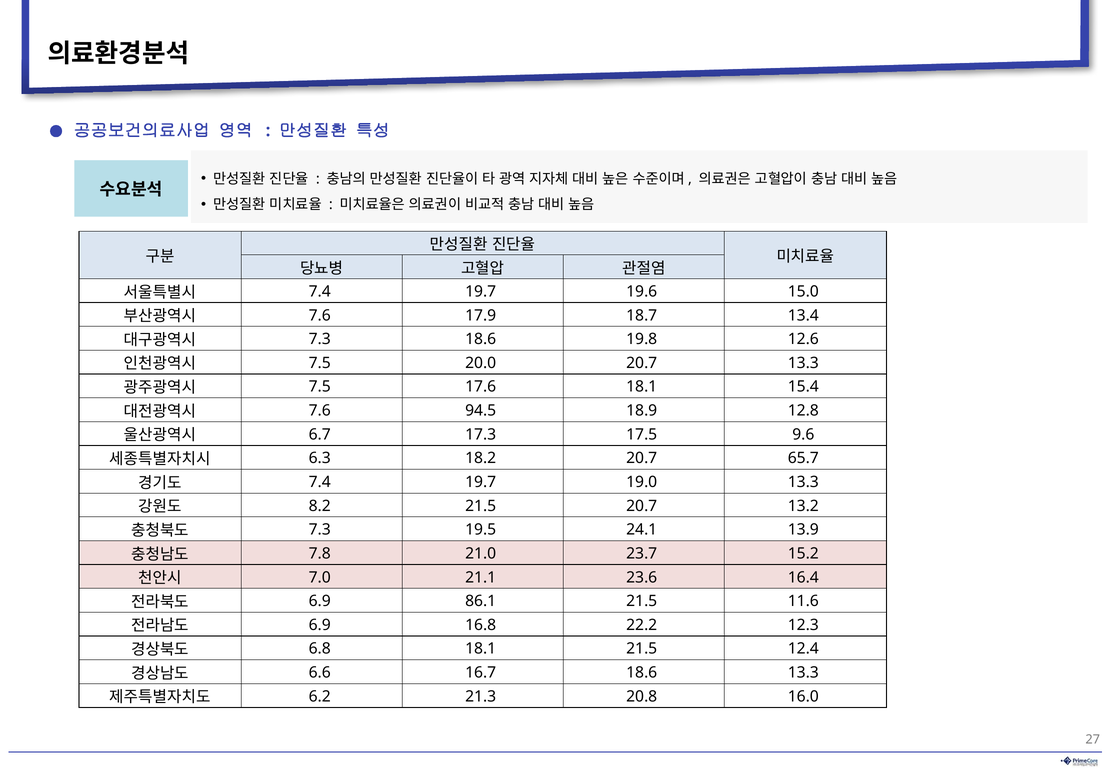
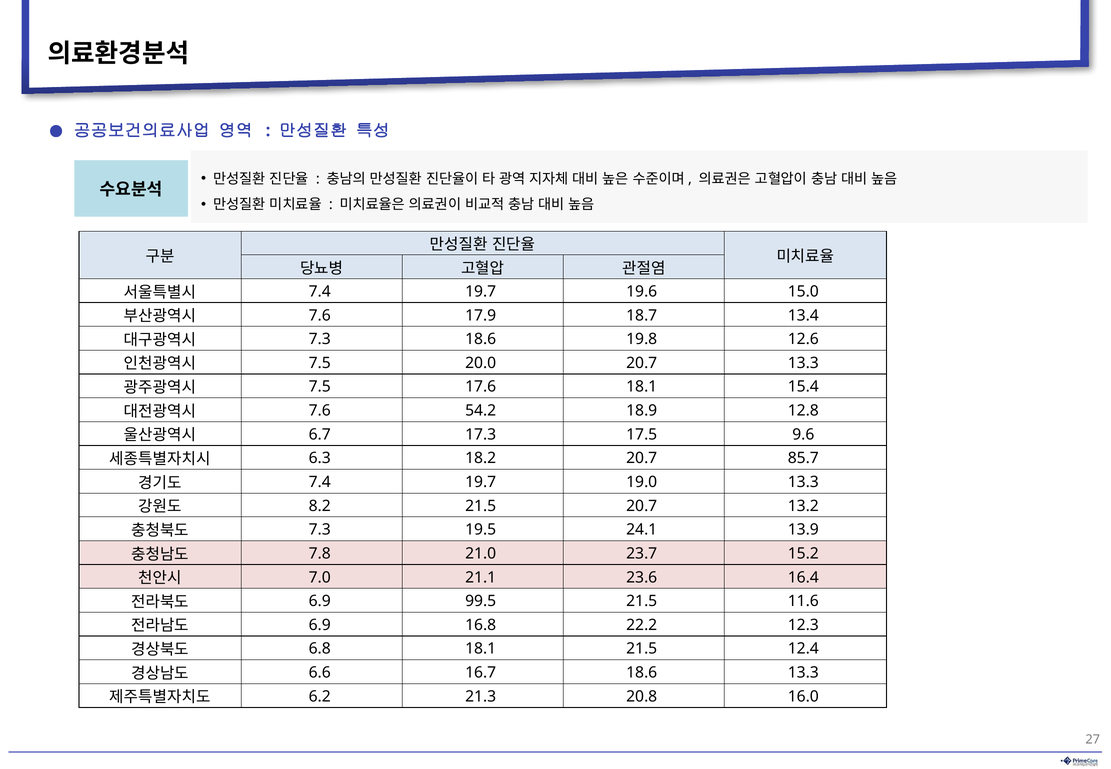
94.5: 94.5 -> 54.2
65.7: 65.7 -> 85.7
86.1: 86.1 -> 99.5
